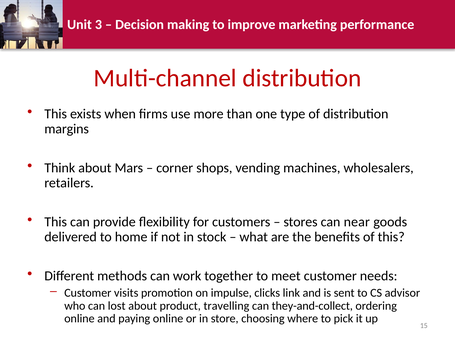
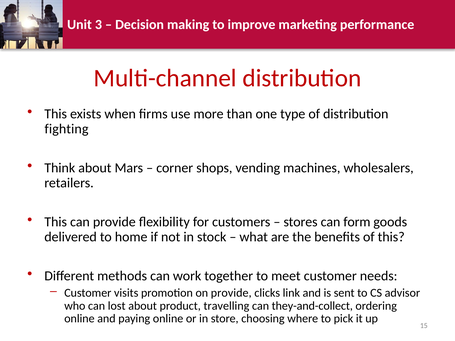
margins: margins -> fighting
near: near -> form
on impulse: impulse -> provide
